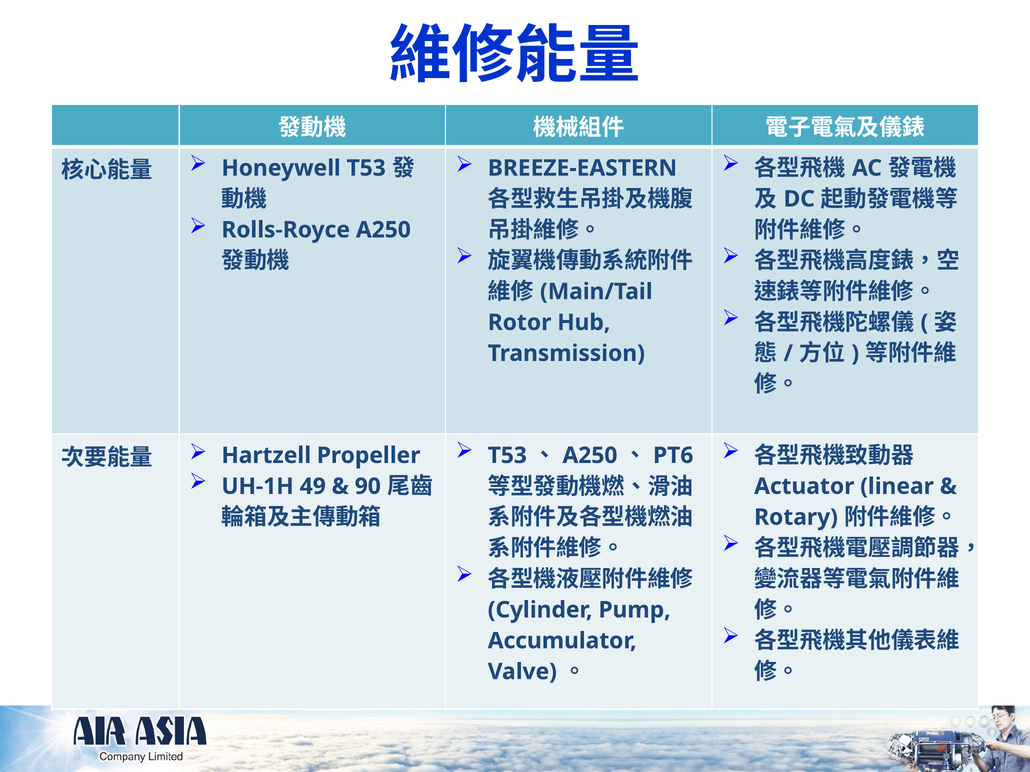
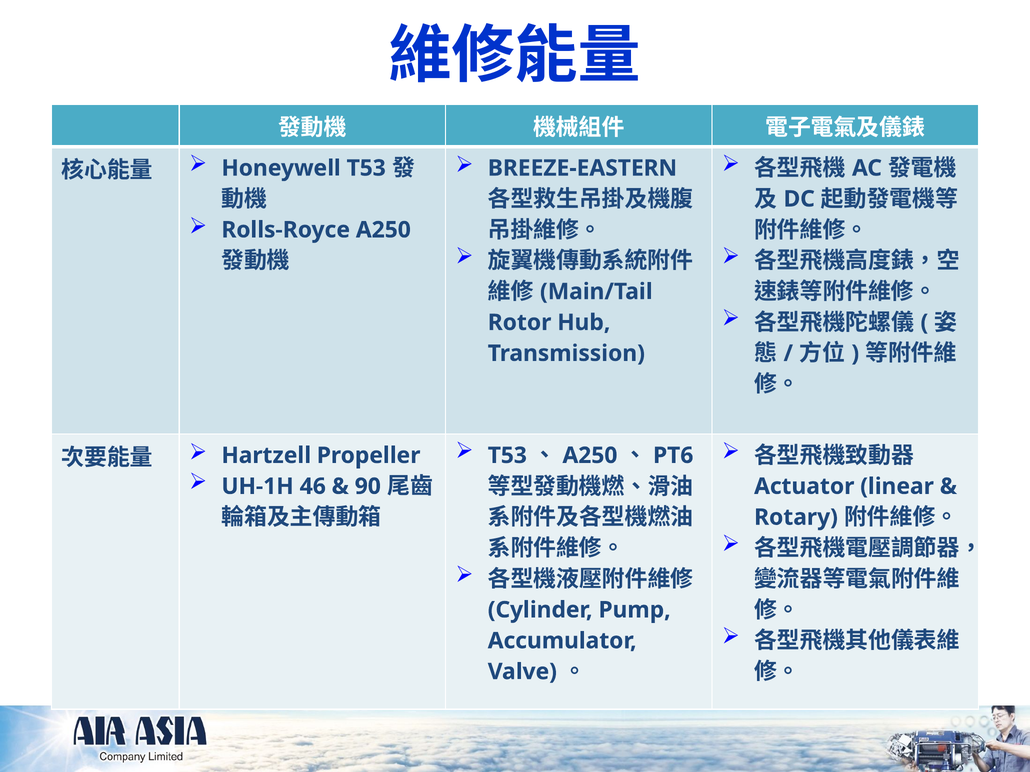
49: 49 -> 46
